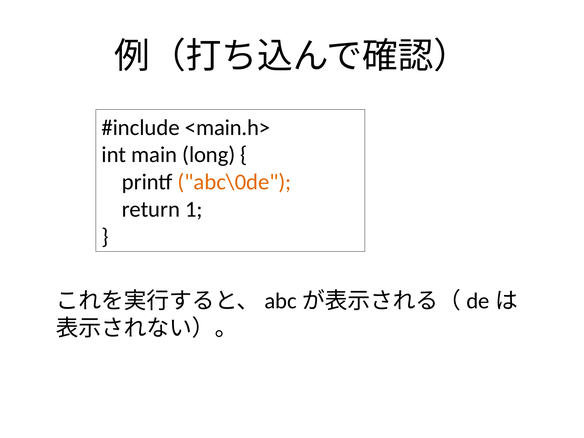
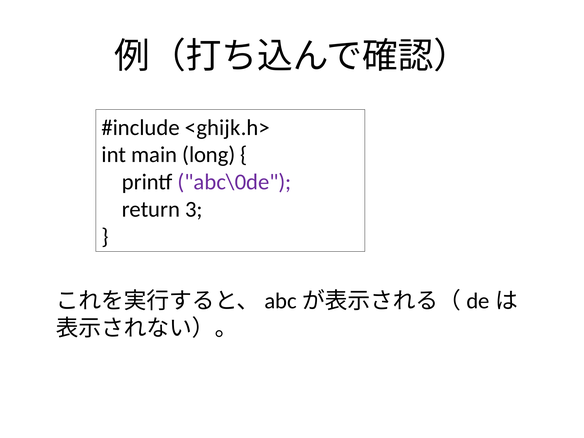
<main.h>: <main.h> -> <ghijk.h>
abc\0de colour: orange -> purple
1: 1 -> 3
